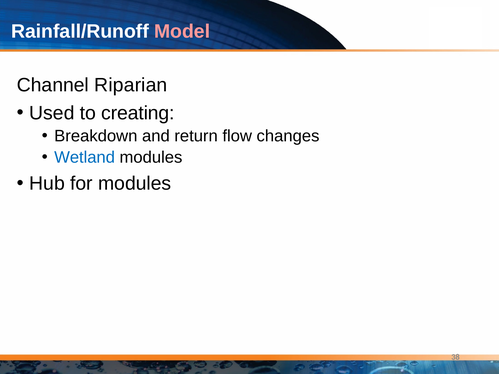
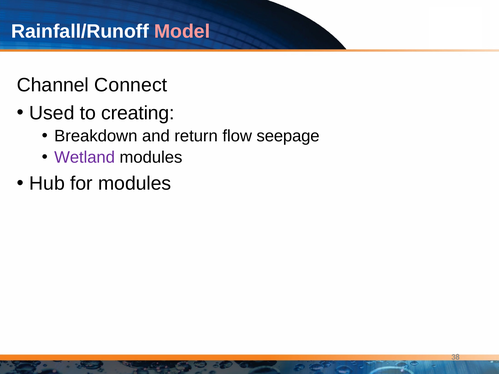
Riparian: Riparian -> Connect
changes: changes -> seepage
Wetland colour: blue -> purple
